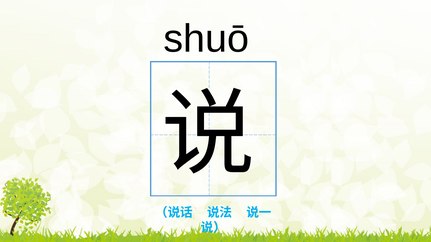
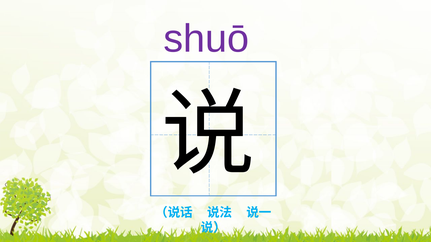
shuō colour: black -> purple
